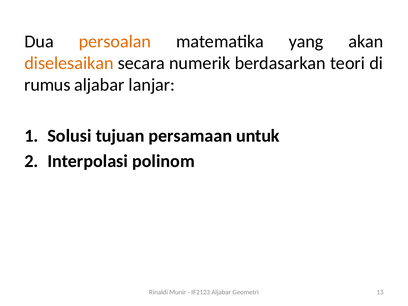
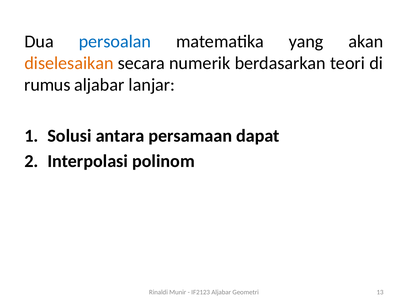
persoalan colour: orange -> blue
tujuan: tujuan -> antara
untuk: untuk -> dapat
